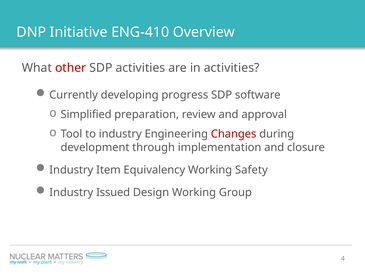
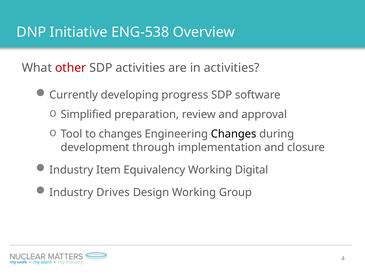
ENG-410: ENG-410 -> ENG-538
to industry: industry -> changes
Changes at (234, 134) colour: red -> black
Safety: Safety -> Digital
Issued: Issued -> Drives
